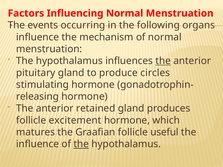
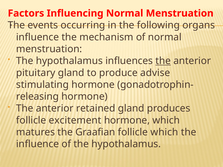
circles: circles -> advise
follicle useful: useful -> which
the at (81, 144) underline: present -> none
